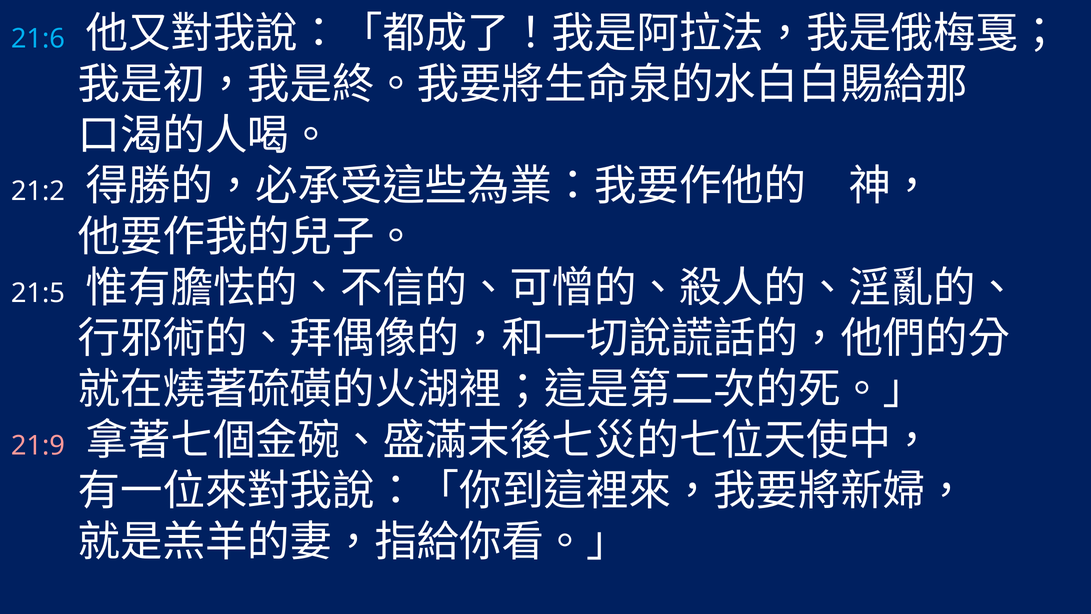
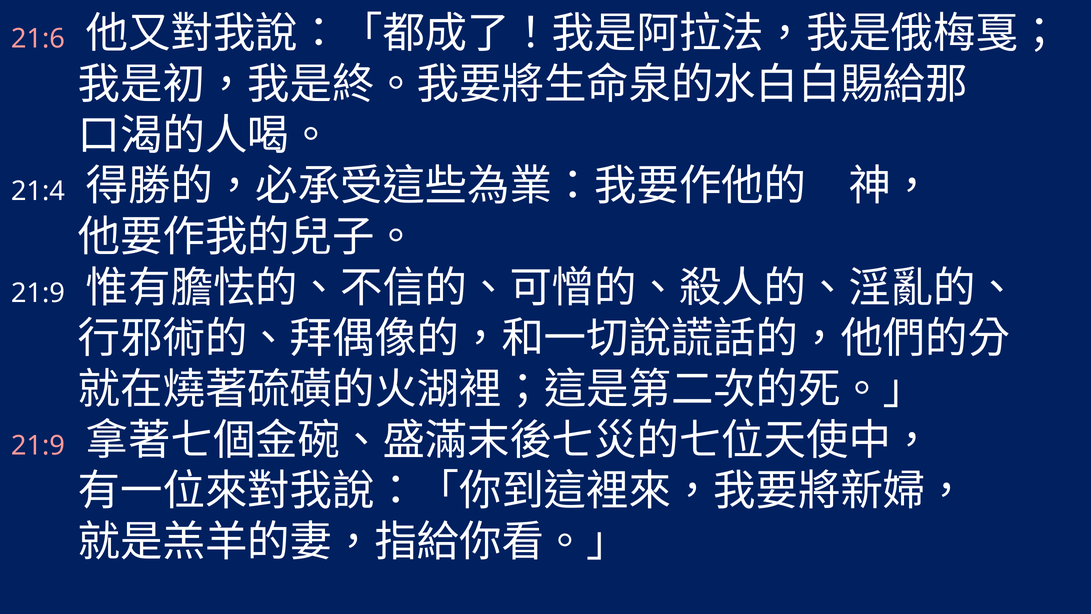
21:6 colour: light blue -> pink
21:2: 21:2 -> 21:4
21:5 at (38, 293): 21:5 -> 21:9
